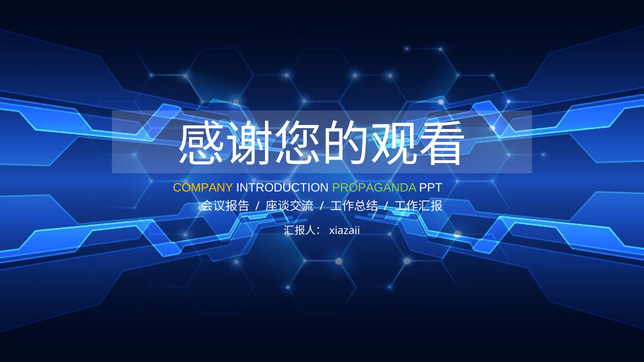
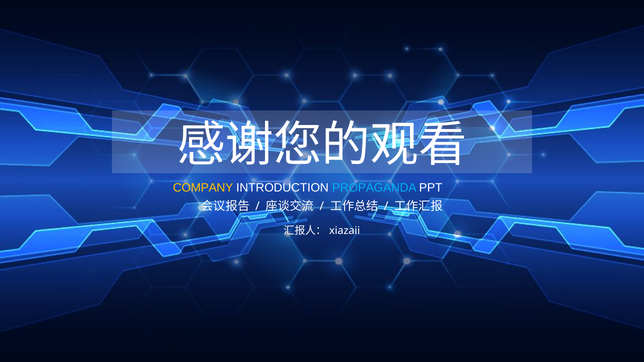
PROPAGANDA colour: light green -> light blue
